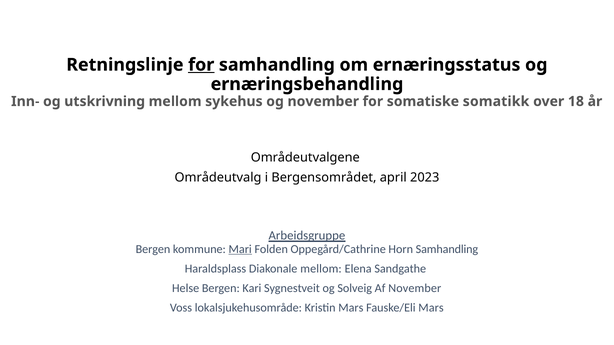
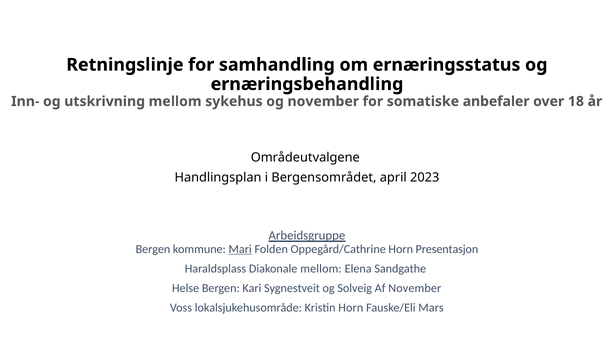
for at (201, 65) underline: present -> none
somatikk: somatikk -> anbefaler
Områdeutvalg: Områdeutvalg -> Handlingsplan
Horn Samhandling: Samhandling -> Presentasjon
Kristin Mars: Mars -> Horn
